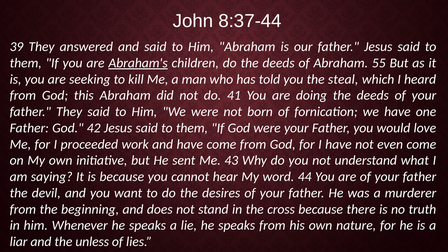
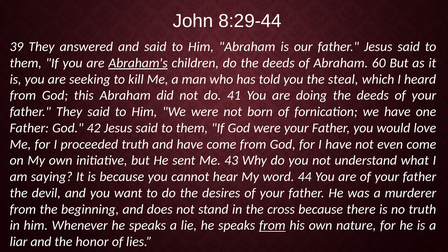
8:37-44: 8:37-44 -> 8:29-44
55: 55 -> 60
proceeded work: work -> truth
from at (272, 225) underline: none -> present
unless: unless -> honor
